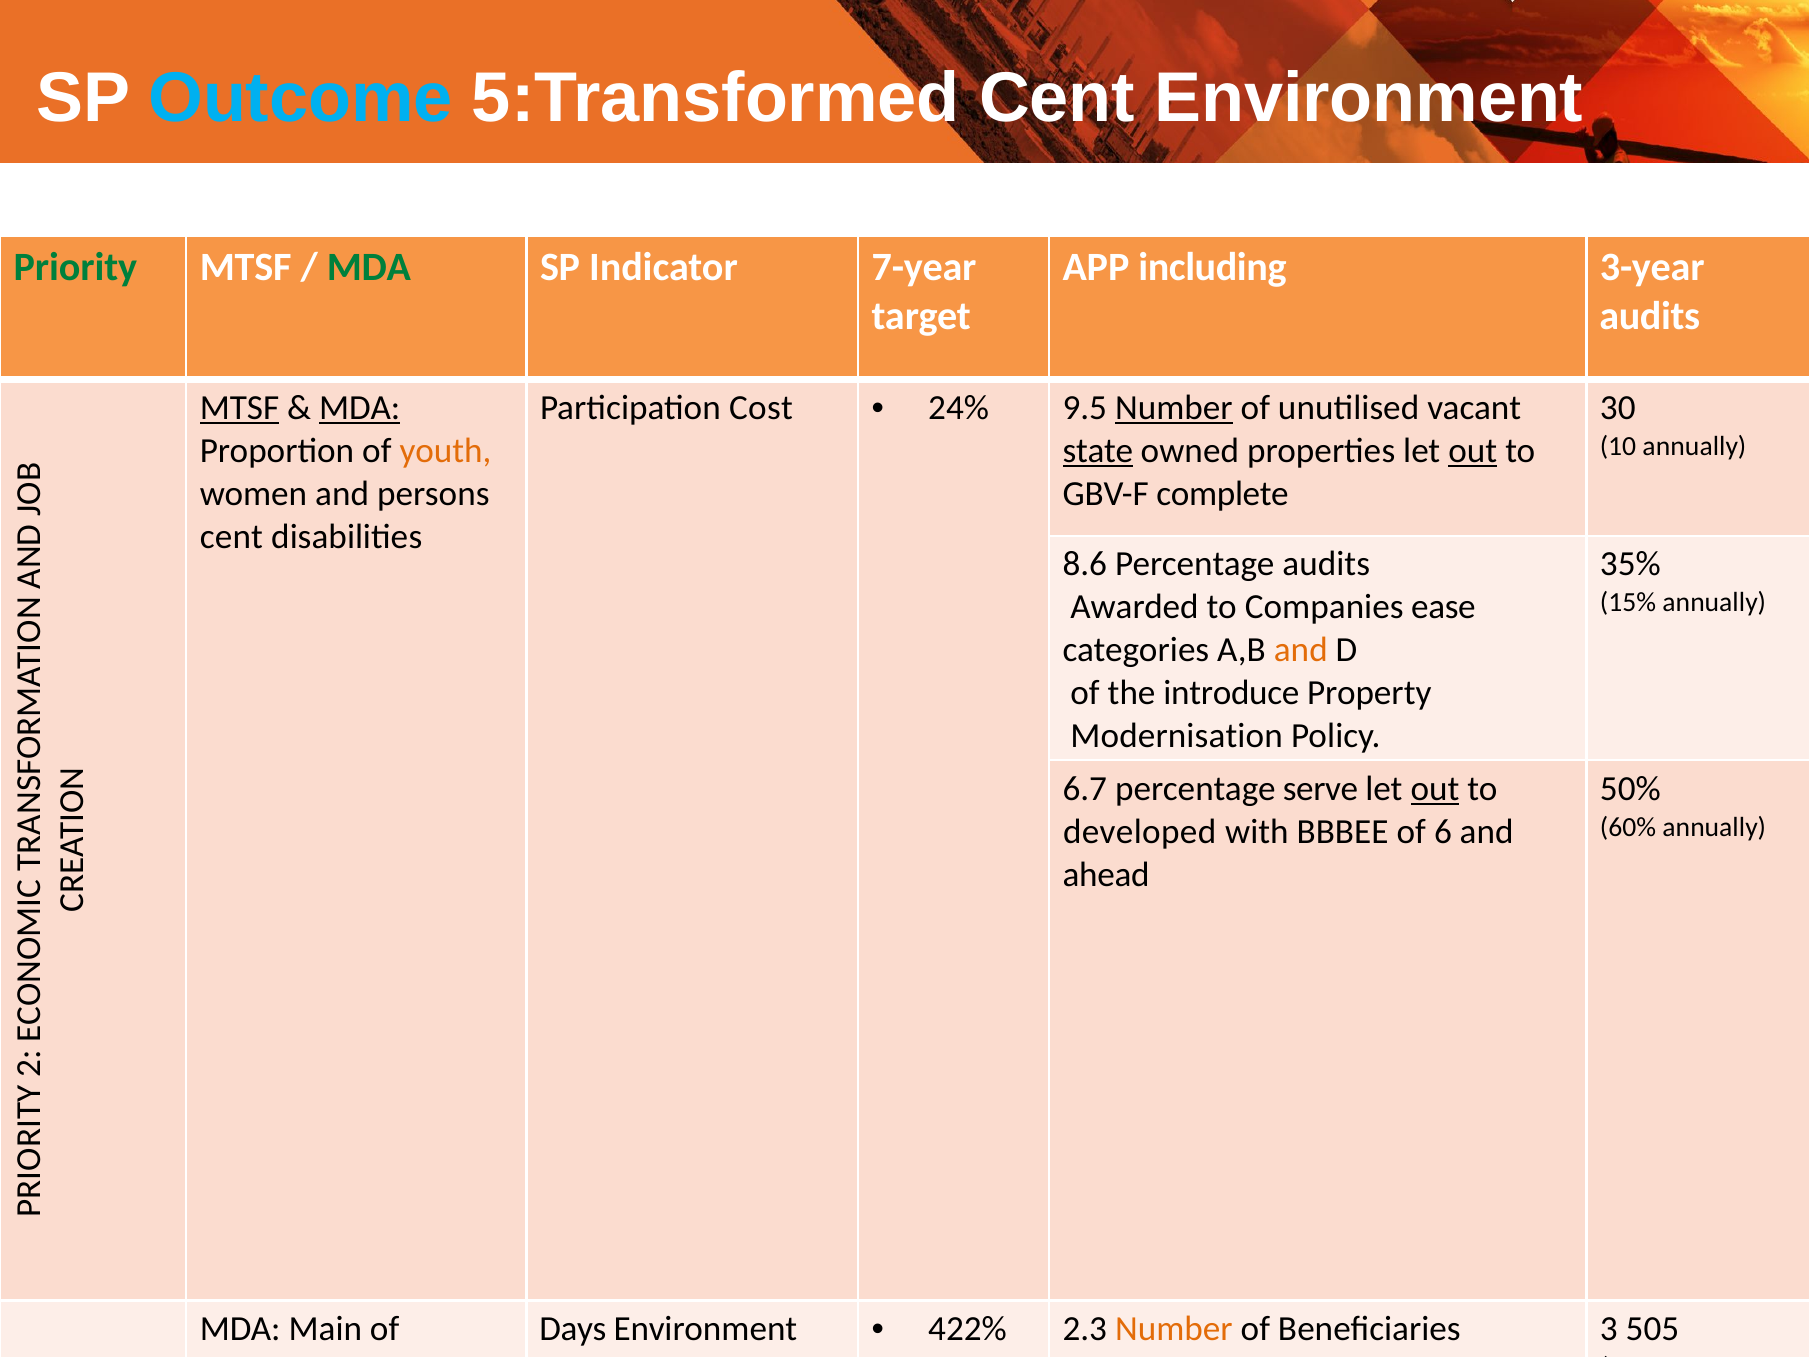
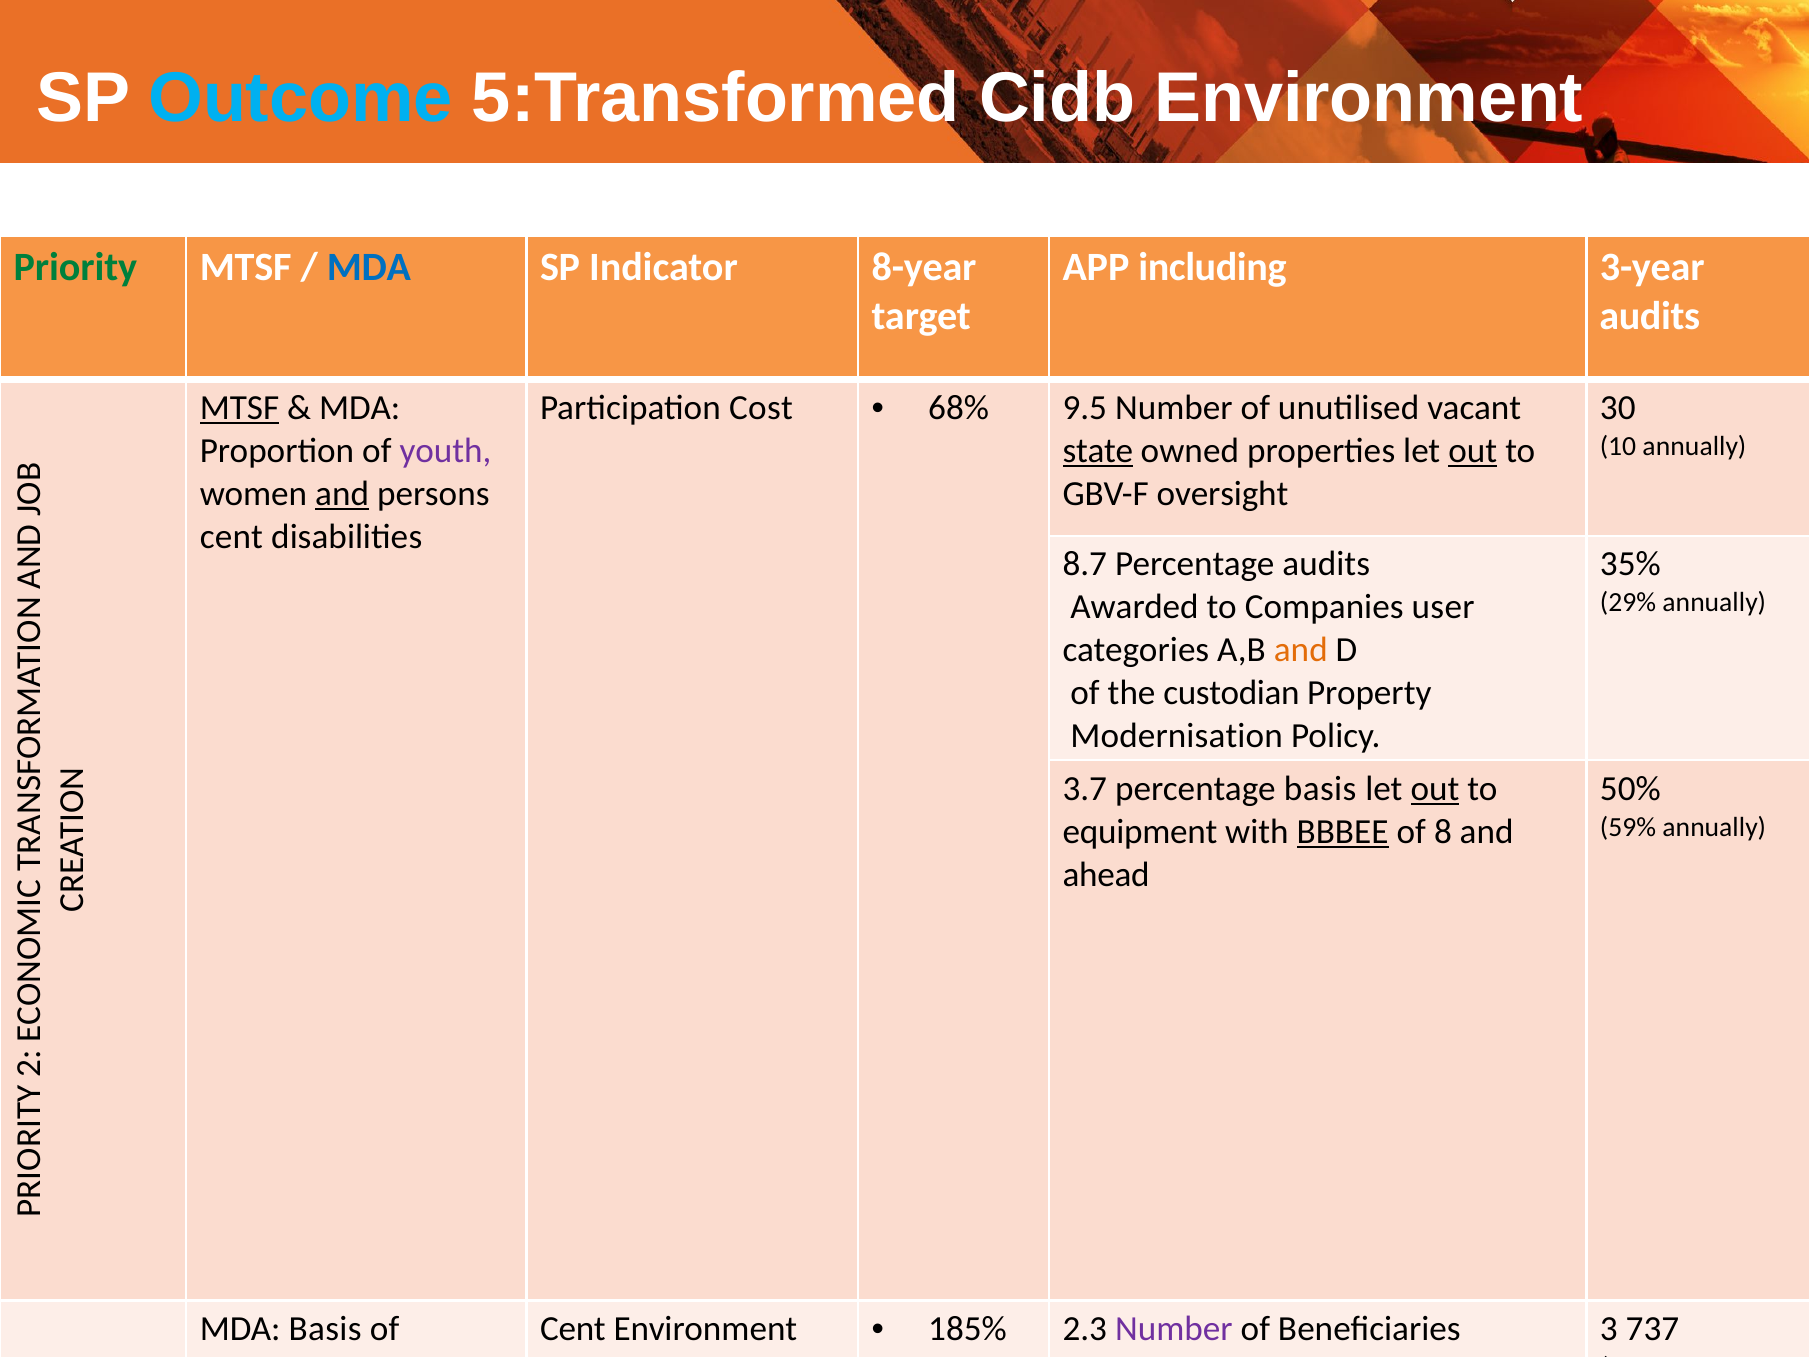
5:Transformed Cent: Cent -> Cidb
MDA at (369, 267) colour: green -> blue
7-year: 7-year -> 8-year
MDA at (360, 408) underline: present -> none
24%: 24% -> 68%
Number at (1174, 408) underline: present -> none
youth colour: orange -> purple
and at (342, 494) underline: none -> present
complete: complete -> oversight
8.6: 8.6 -> 8.7
15%: 15% -> 29%
ease: ease -> user
introduce: introduce -> custodian
6.7: 6.7 -> 3.7
percentage serve: serve -> basis
60%: 60% -> 59%
developed: developed -> equipment
BBBEE underline: none -> present
6: 6 -> 8
422%: 422% -> 185%
Number at (1174, 1329) colour: orange -> purple
MDA Main: Main -> Basis
Days at (573, 1329): Days -> Cent
505: 505 -> 737
